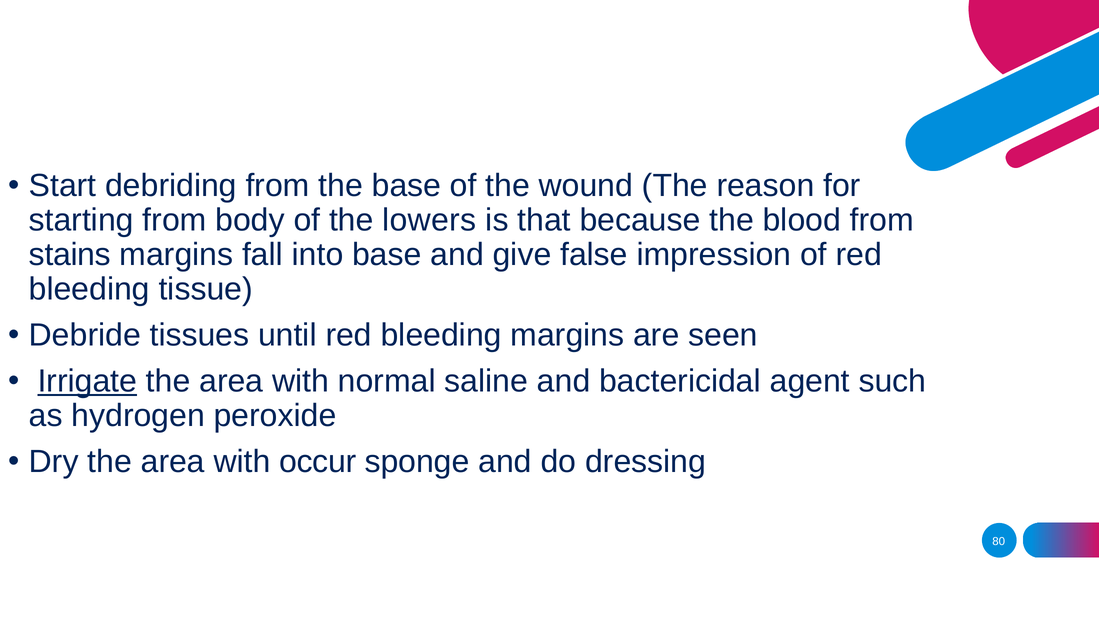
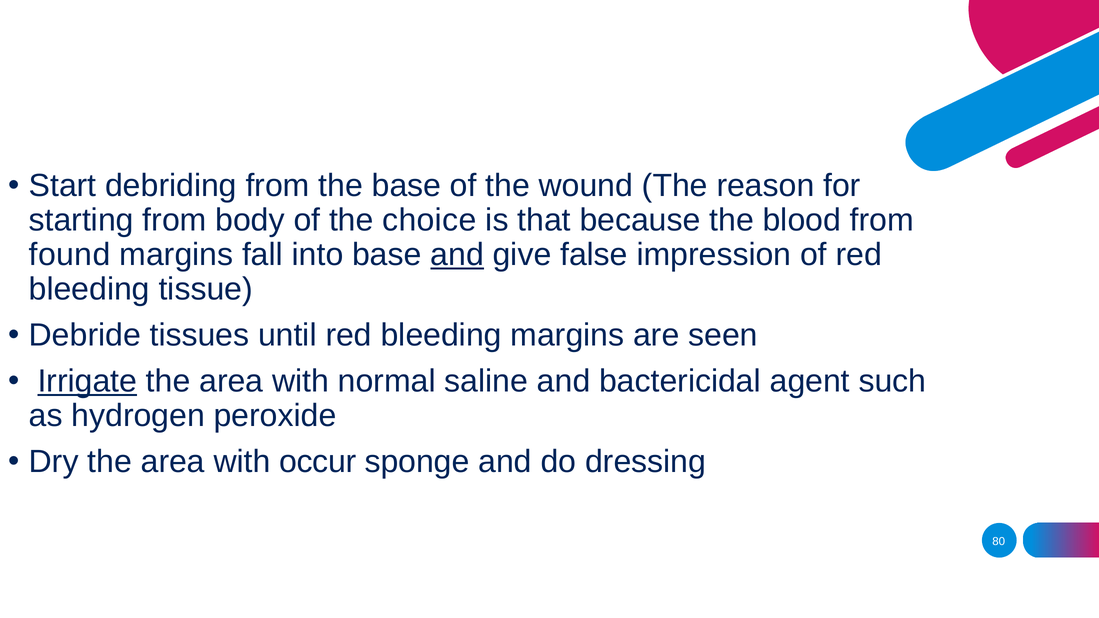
lowers: lowers -> choice
stains: stains -> found
and at (457, 255) underline: none -> present
